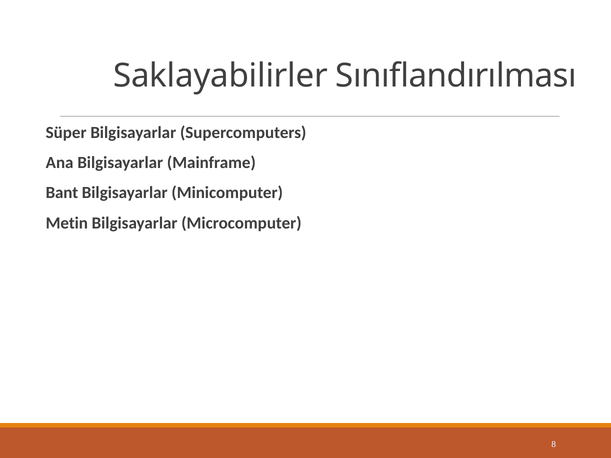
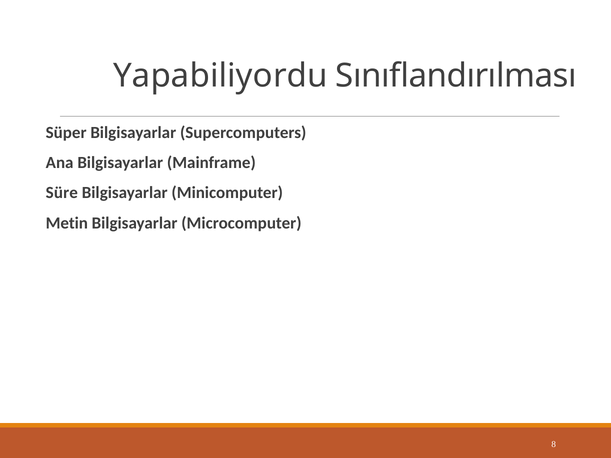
Saklayabilirler: Saklayabilirler -> Yapabiliyordu
Bant: Bant -> Süre
